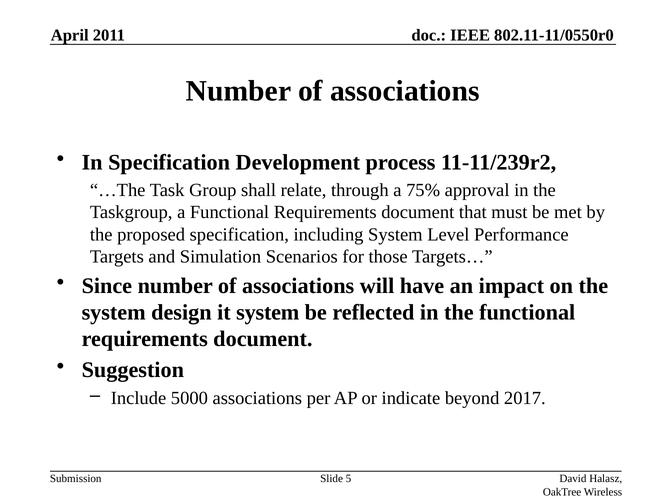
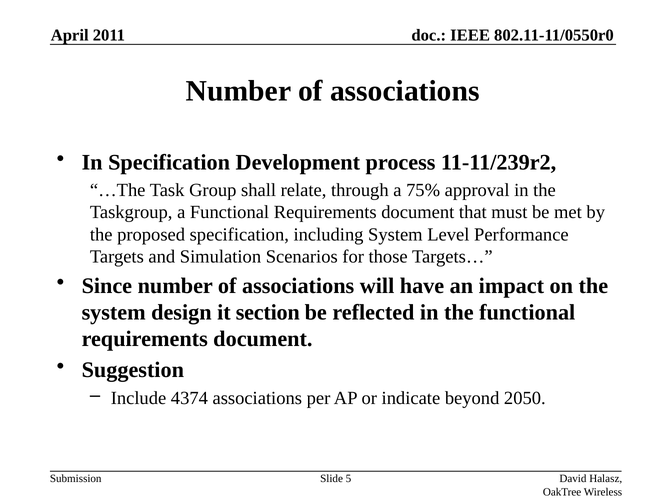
it system: system -> section
5000: 5000 -> 4374
2017: 2017 -> 2050
